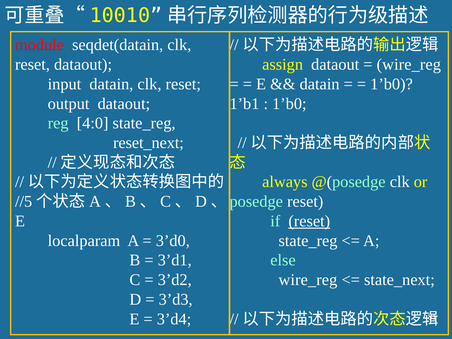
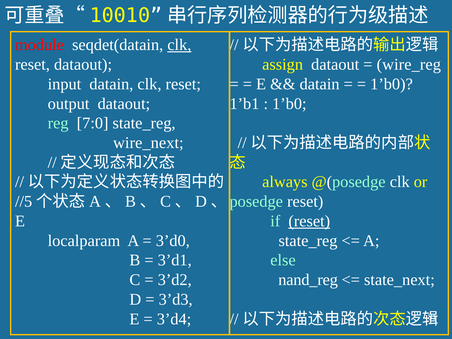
clk at (179, 45) underline: none -> present
4:0: 4:0 -> 7:0
reset_next: reset_next -> wire_next
wire_reg at (308, 280): wire_reg -> nand_reg
